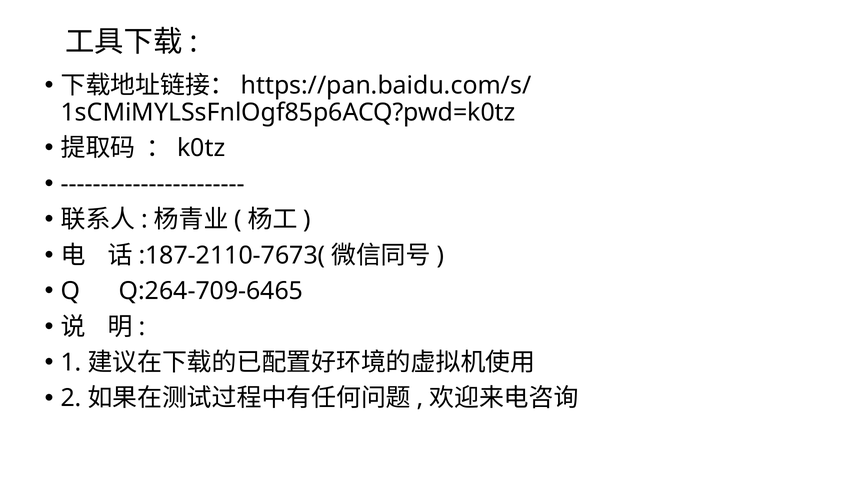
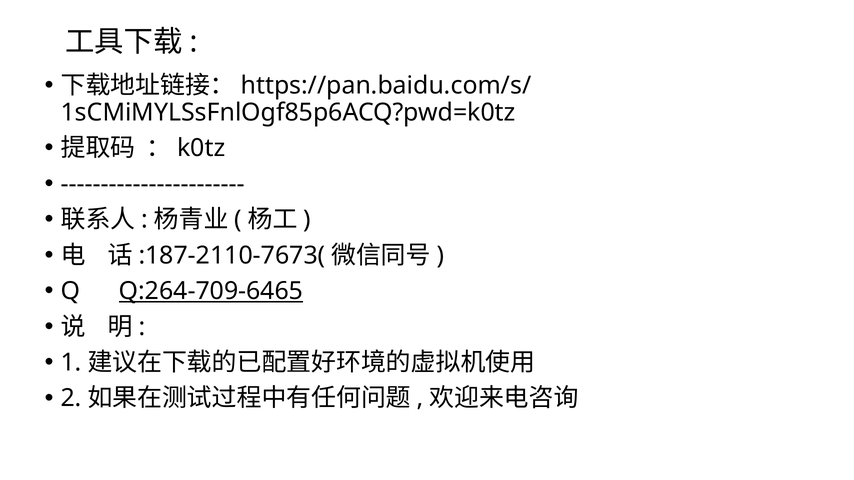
Q:264-709-6465 underline: none -> present
